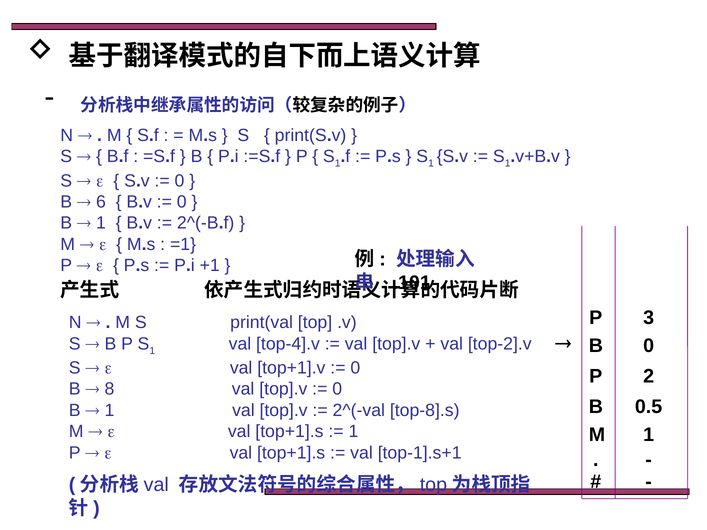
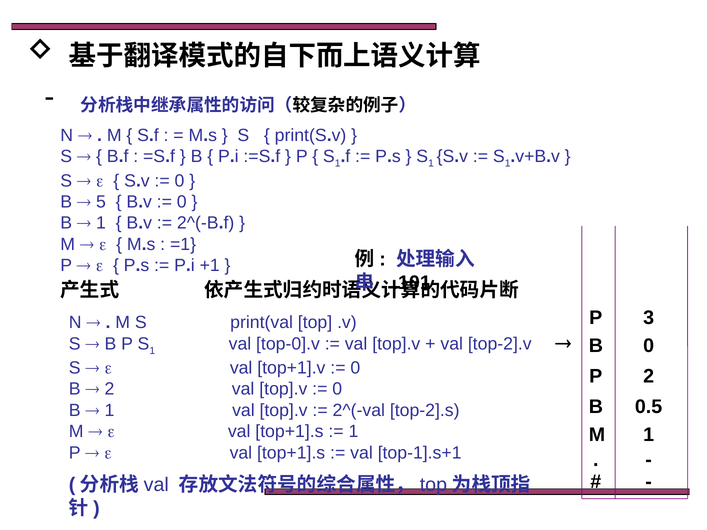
6: 6 -> 5
top-4].v: top-4].v -> top-0].v
8 at (109, 389): 8 -> 2
top-8].s: top-8].s -> top-2].s
